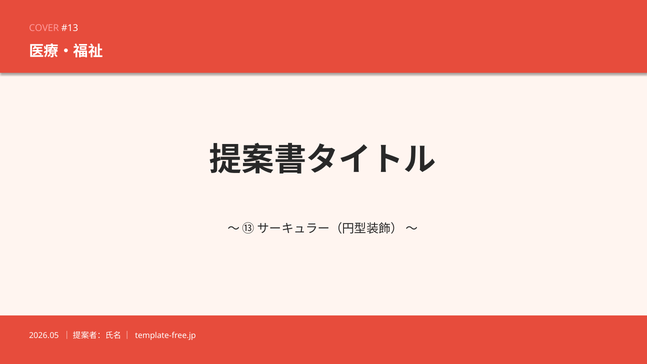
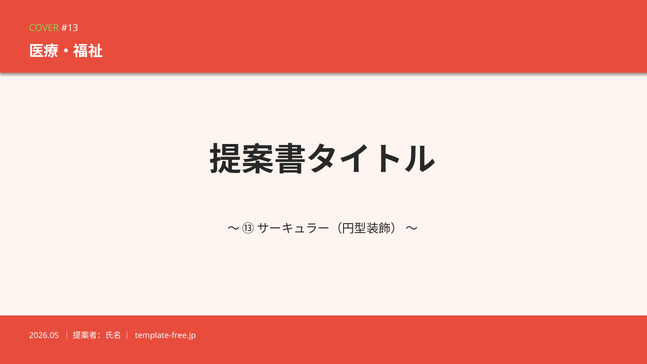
COVER colour: pink -> light green
